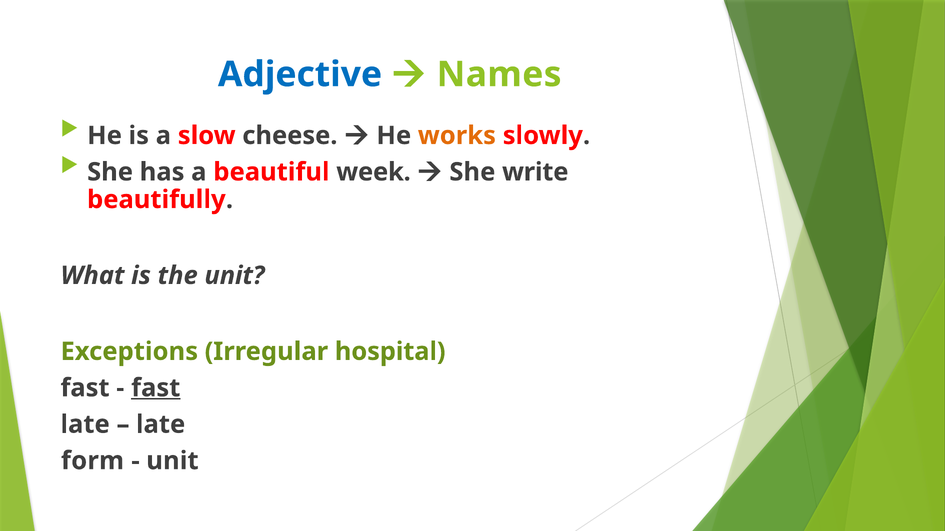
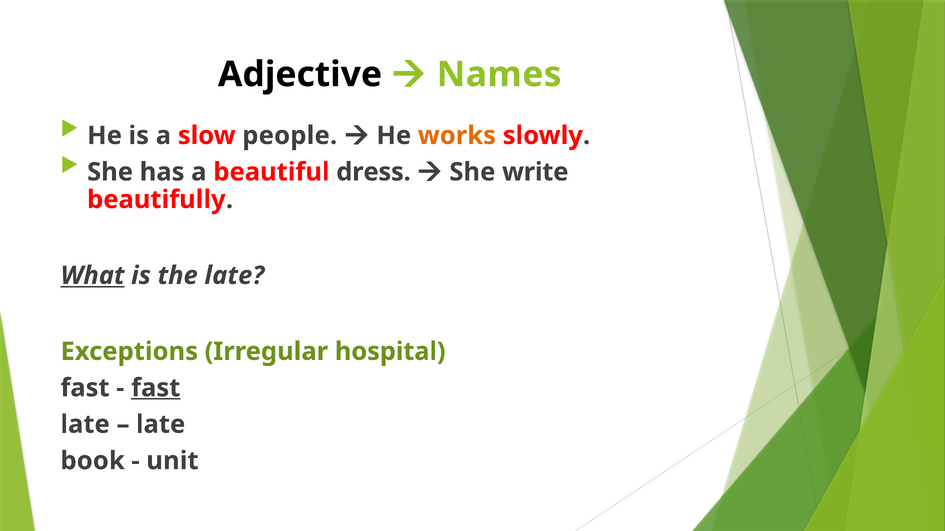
Adjective colour: blue -> black
cheese: cheese -> people
week: week -> dress
What underline: none -> present
the unit: unit -> late
form: form -> book
